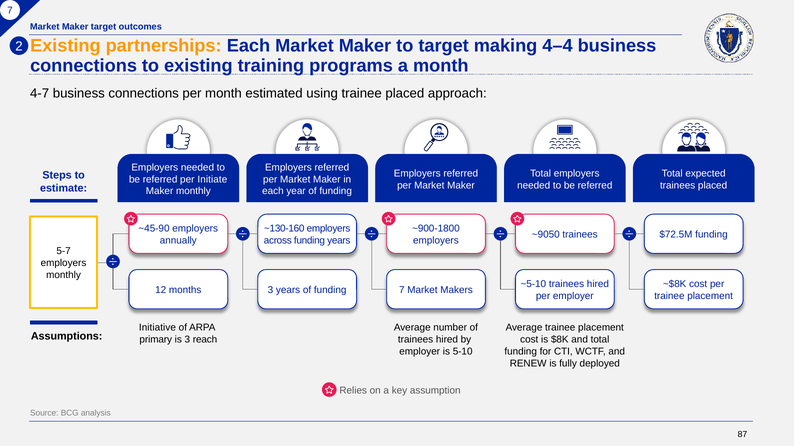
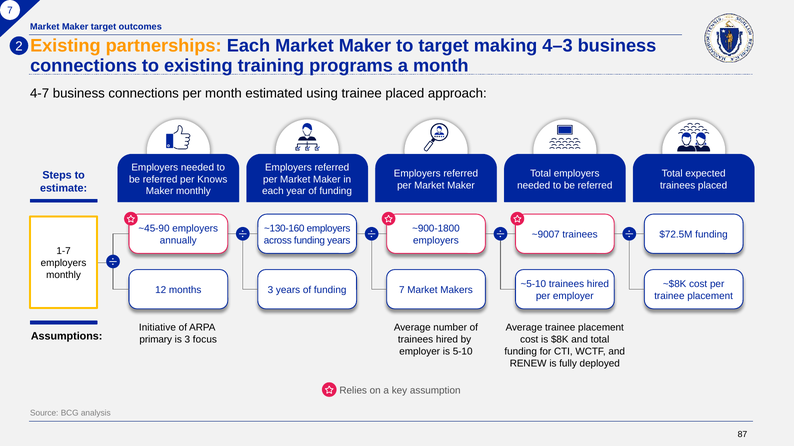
4–4: 4–4 -> 4–3
Initiate: Initiate -> Knows
~9050: ~9050 -> ~9007
5-7: 5-7 -> 1-7
reach: reach -> focus
